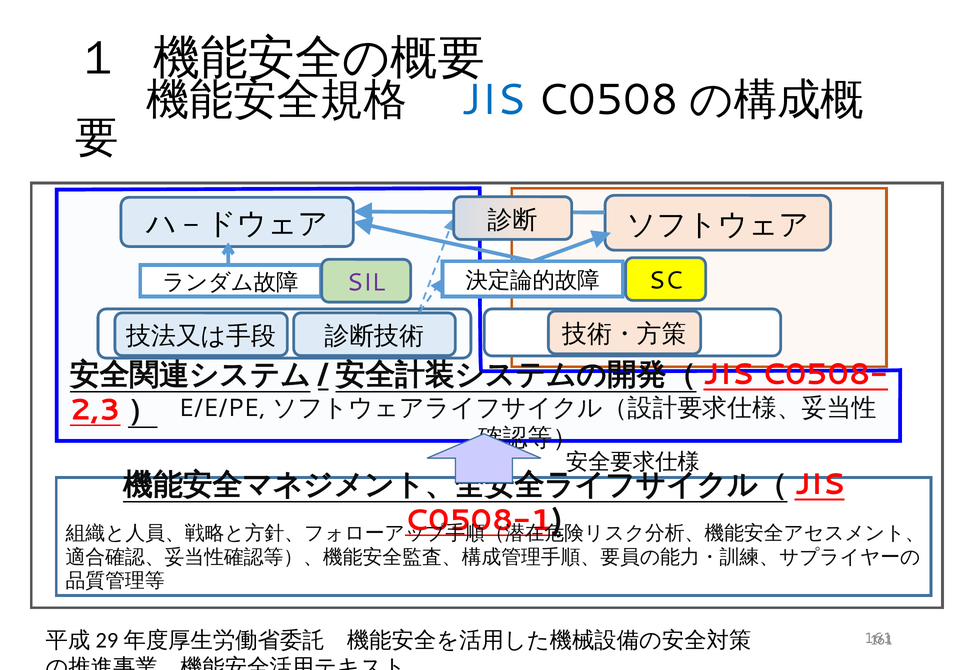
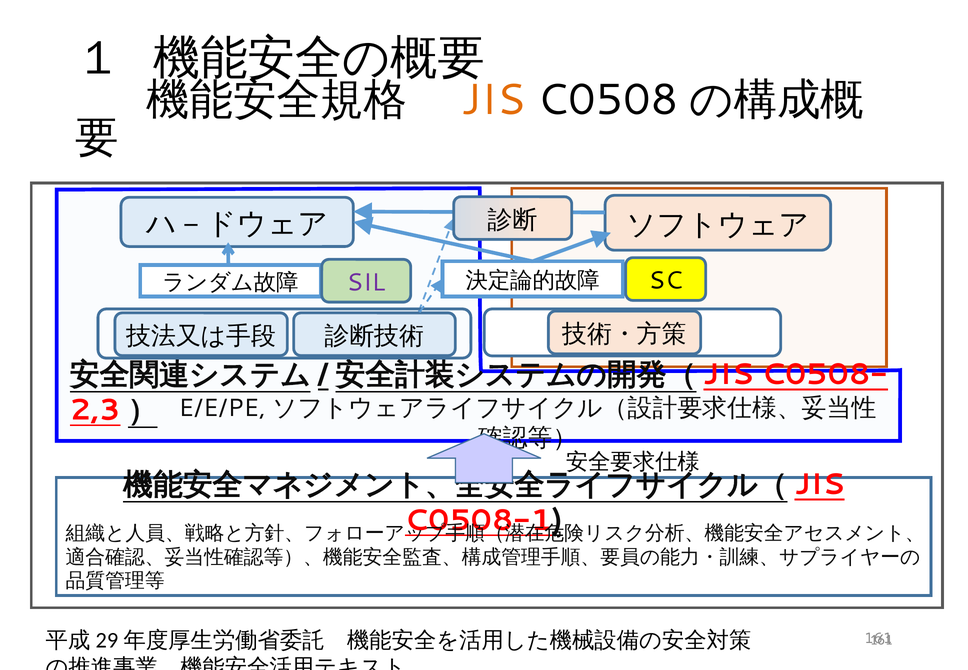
JIS colour: blue -> orange
